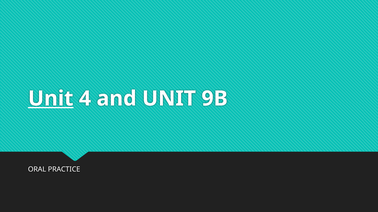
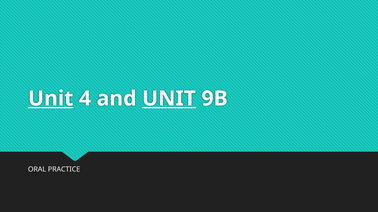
UNIT at (169, 99) underline: none -> present
